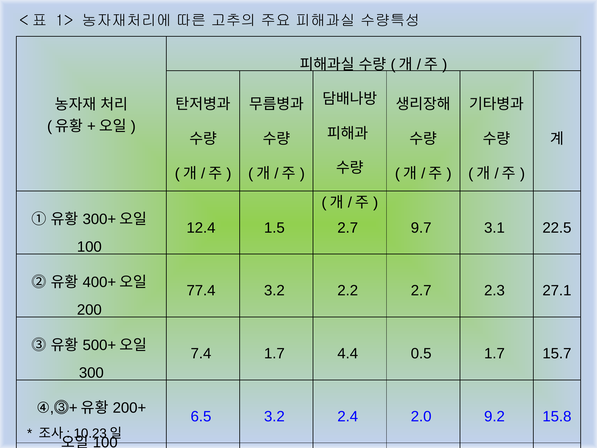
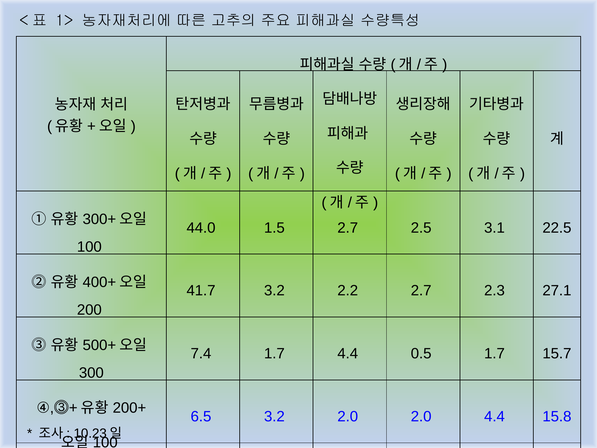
12.4: 12.4 -> 44.0
9.7: 9.7 -> 2.5
77.4: 77.4 -> 41.7
3.2 2.4: 2.4 -> 2.0
2.0 9.2: 9.2 -> 4.4
